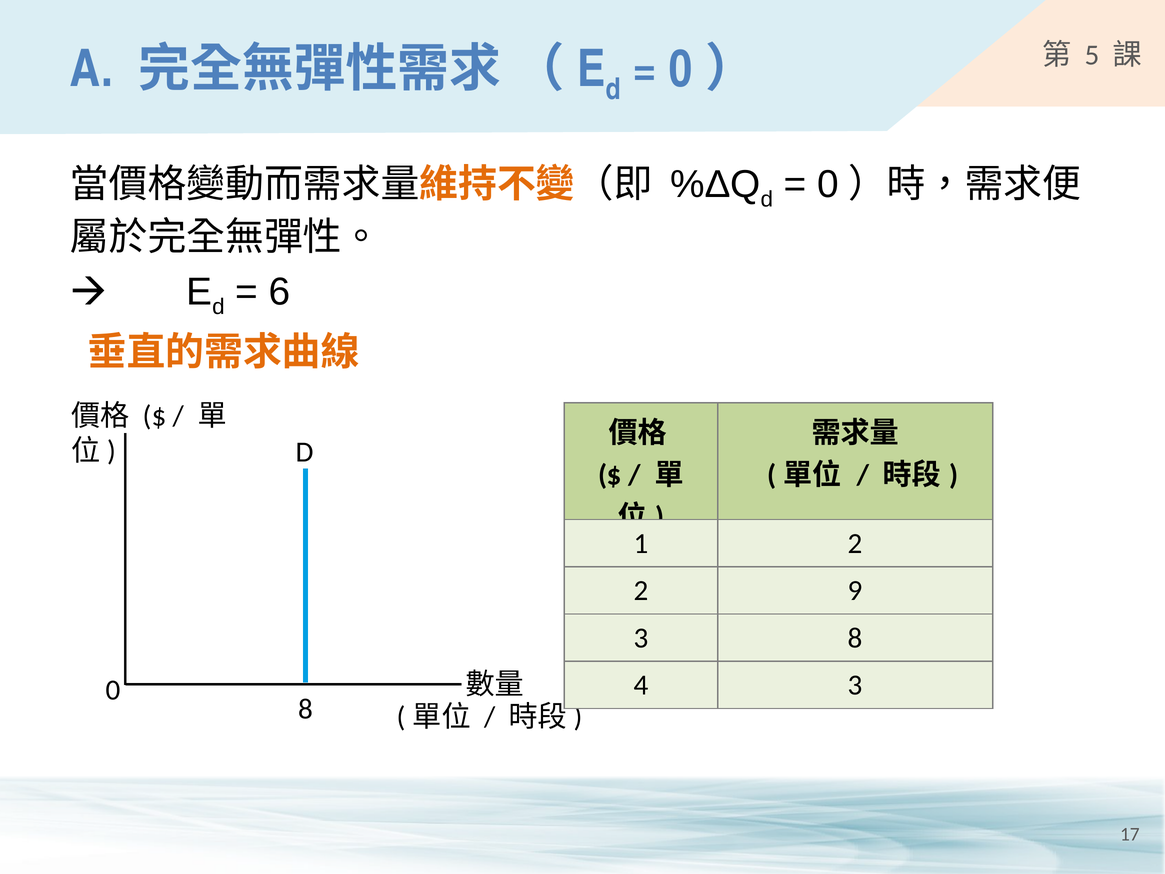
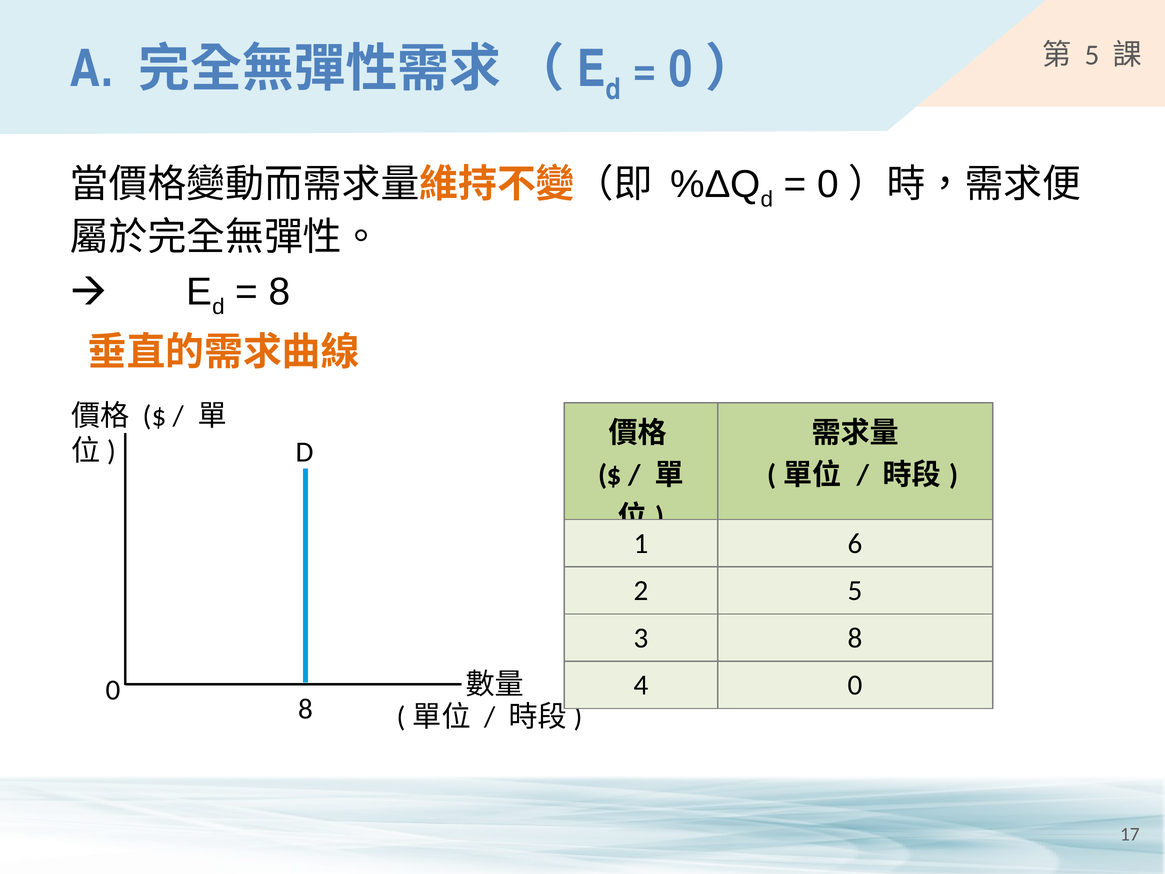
6 at (280, 292): 6 -> 8
1 2: 2 -> 6
2 9: 9 -> 5
4 3: 3 -> 0
